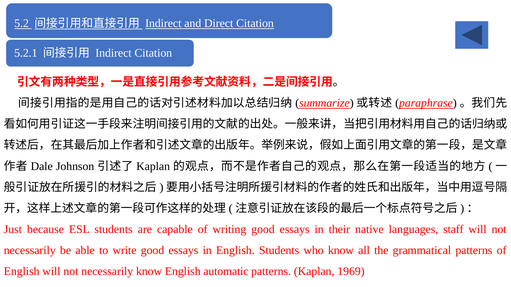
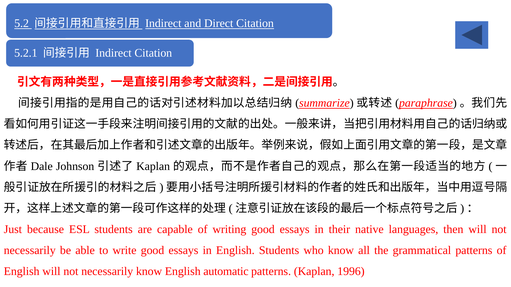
staff: staff -> then
1969: 1969 -> 1996
